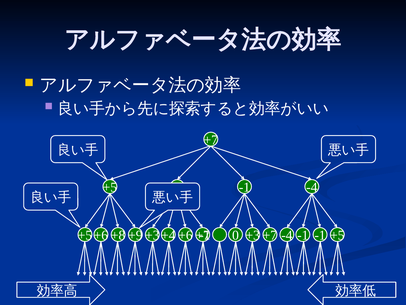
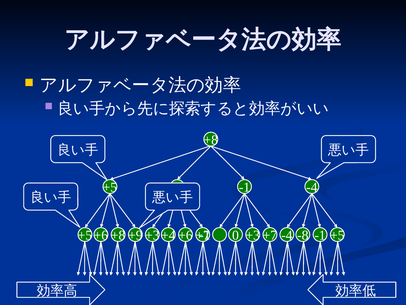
+7: +7 -> +8
-4 -1: -1 -> -8
